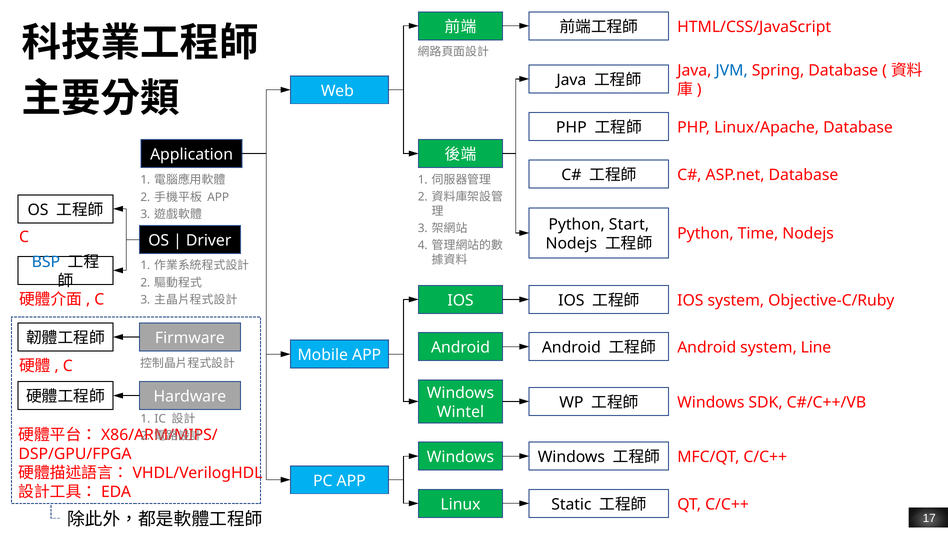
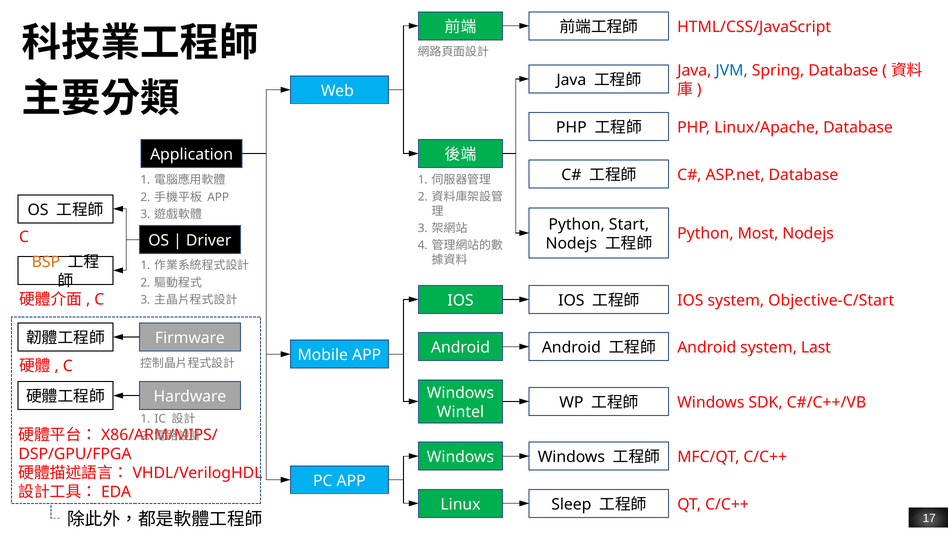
Time: Time -> Most
BSP colour: blue -> orange
Objective-C/Ruby: Objective-C/Ruby -> Objective-C/Start
Line: Line -> Last
Static: Static -> Sleep
